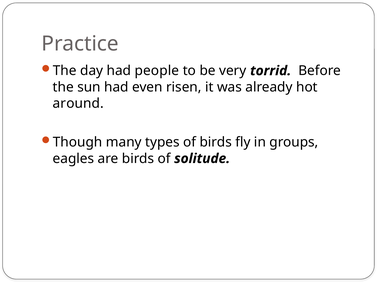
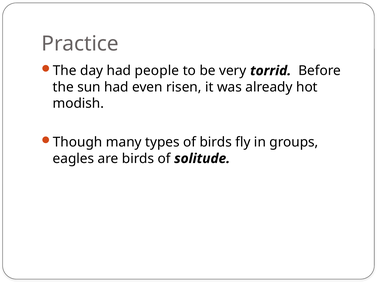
around: around -> modish
